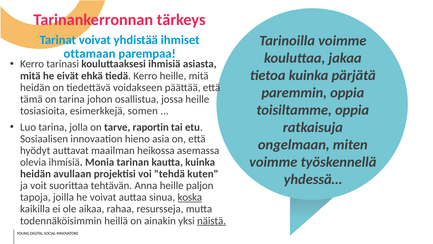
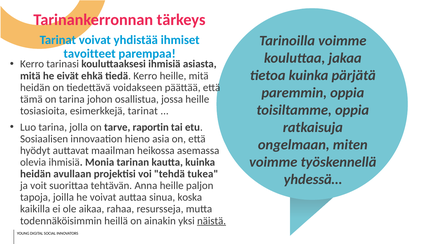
ottamaan: ottamaan -> tavoitteet
esimerkkejä somen: somen -> tarinat
kuten: kuten -> tukea
koska underline: present -> none
